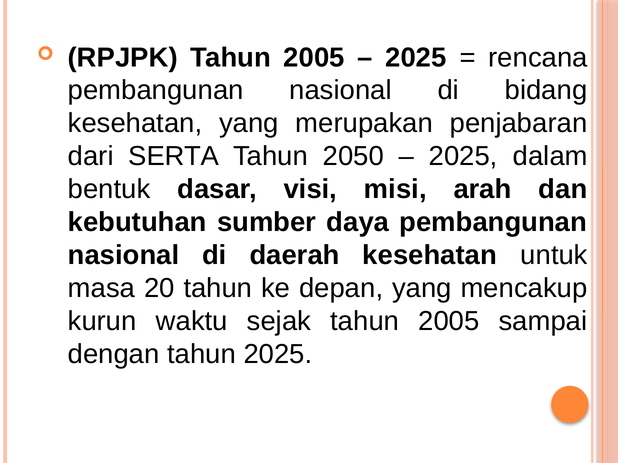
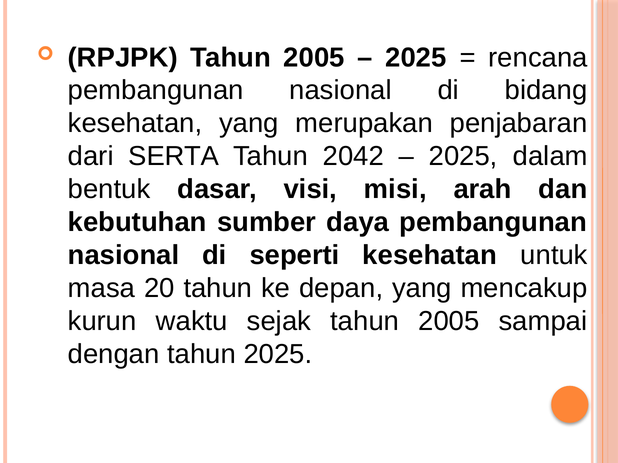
2050: 2050 -> 2042
daerah: daerah -> seperti
